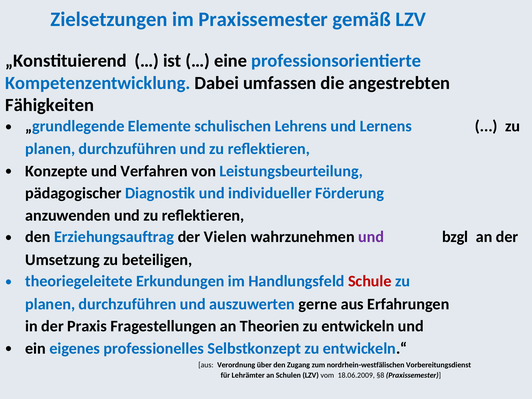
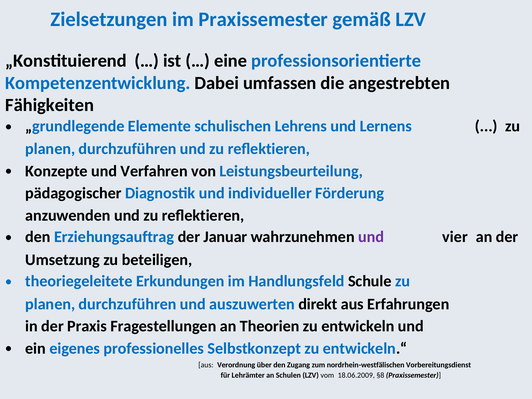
Vielen: Vielen -> Januar
bzgl: bzgl -> vier
Schule colour: red -> black
gerne: gerne -> direkt
